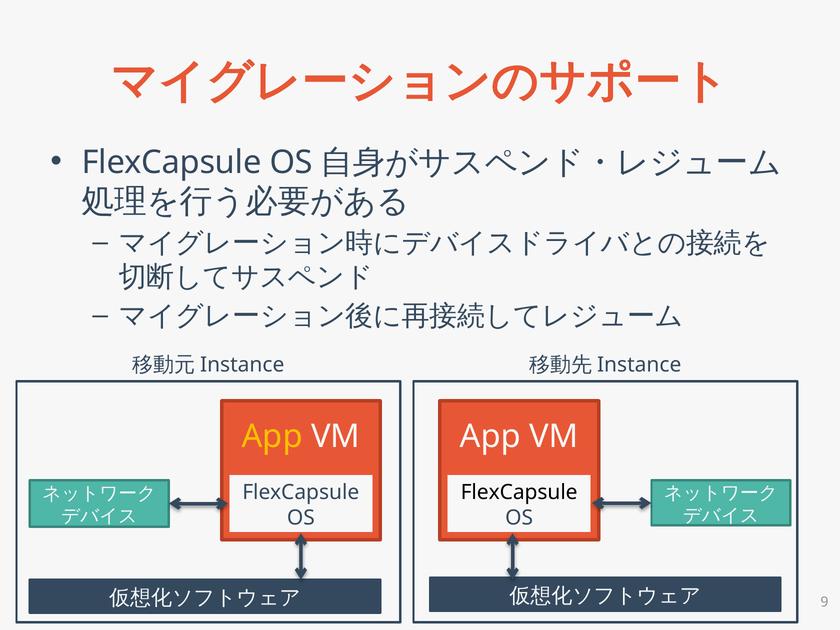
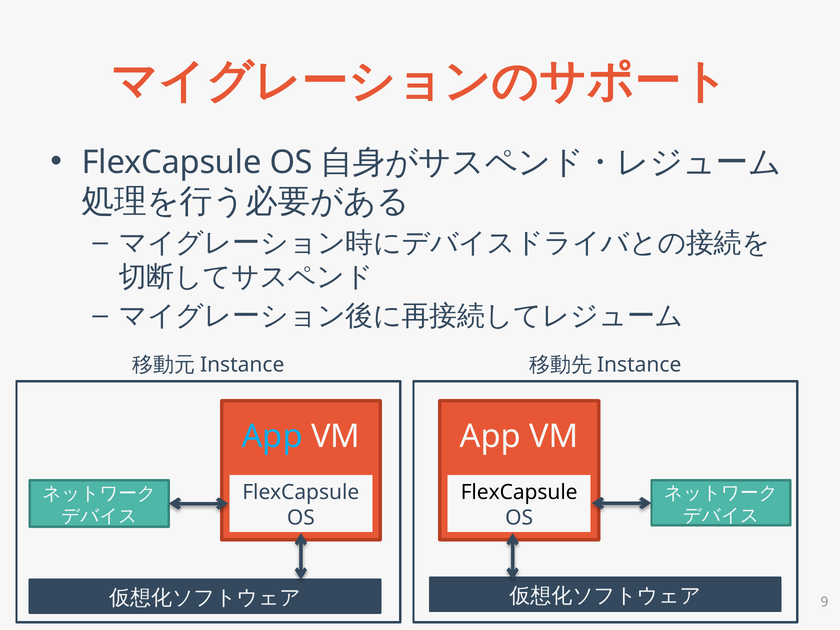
App at (272, 436) colour: yellow -> light blue
